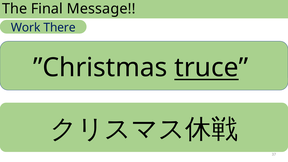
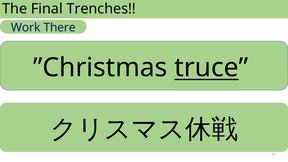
Message: Message -> Trenches
